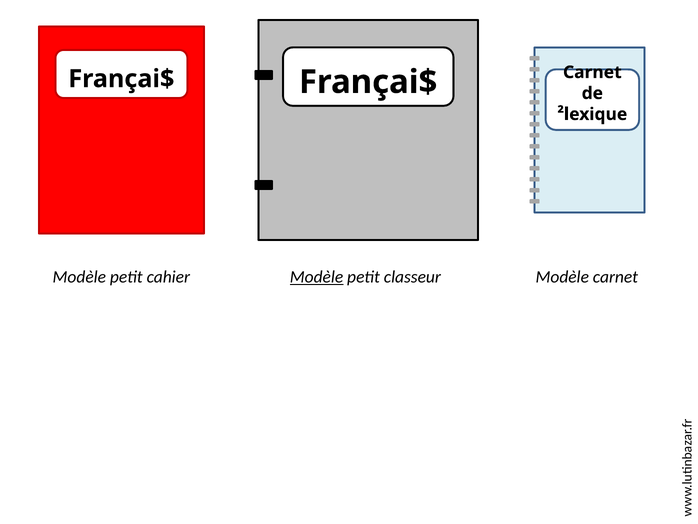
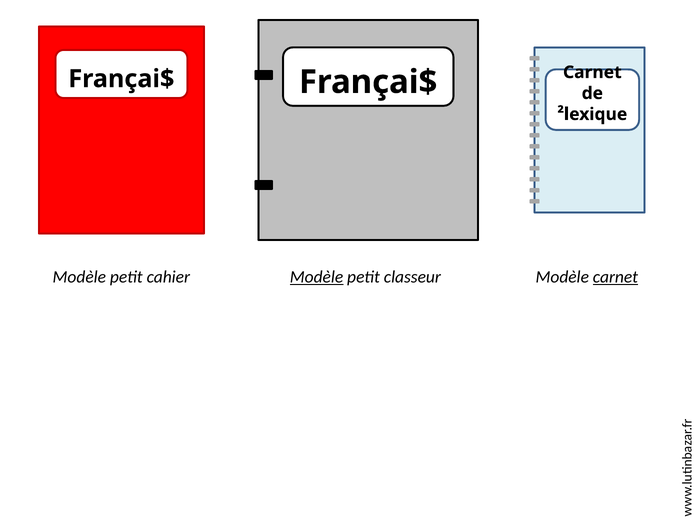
carnet at (615, 277) underline: none -> present
